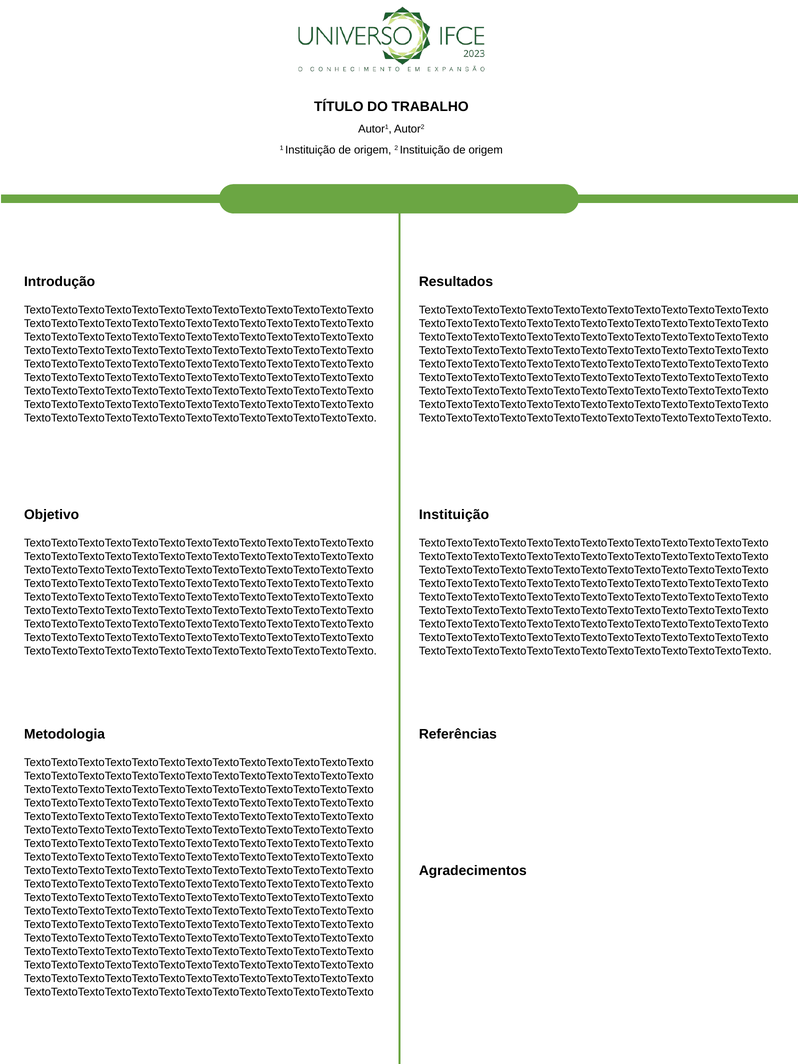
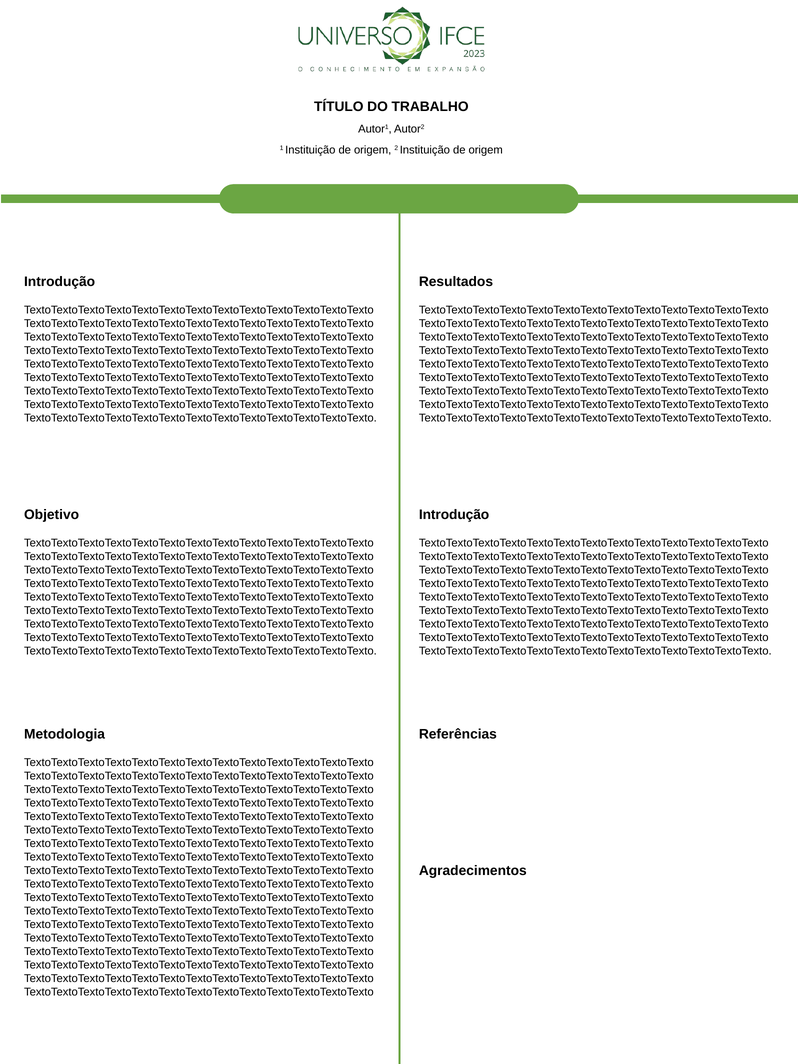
Instituição at (454, 515): Instituição -> Introdução
